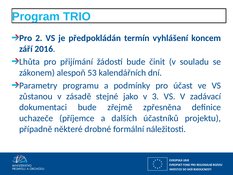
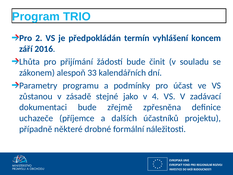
53: 53 -> 33
3: 3 -> 4
